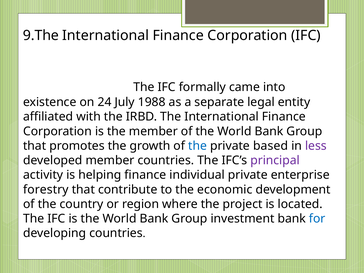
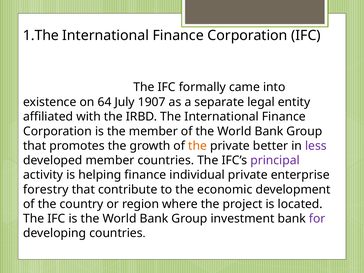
9.The: 9.The -> 1.The
24: 24 -> 64
1988: 1988 -> 1907
the at (198, 146) colour: blue -> orange
based: based -> better
for colour: blue -> purple
